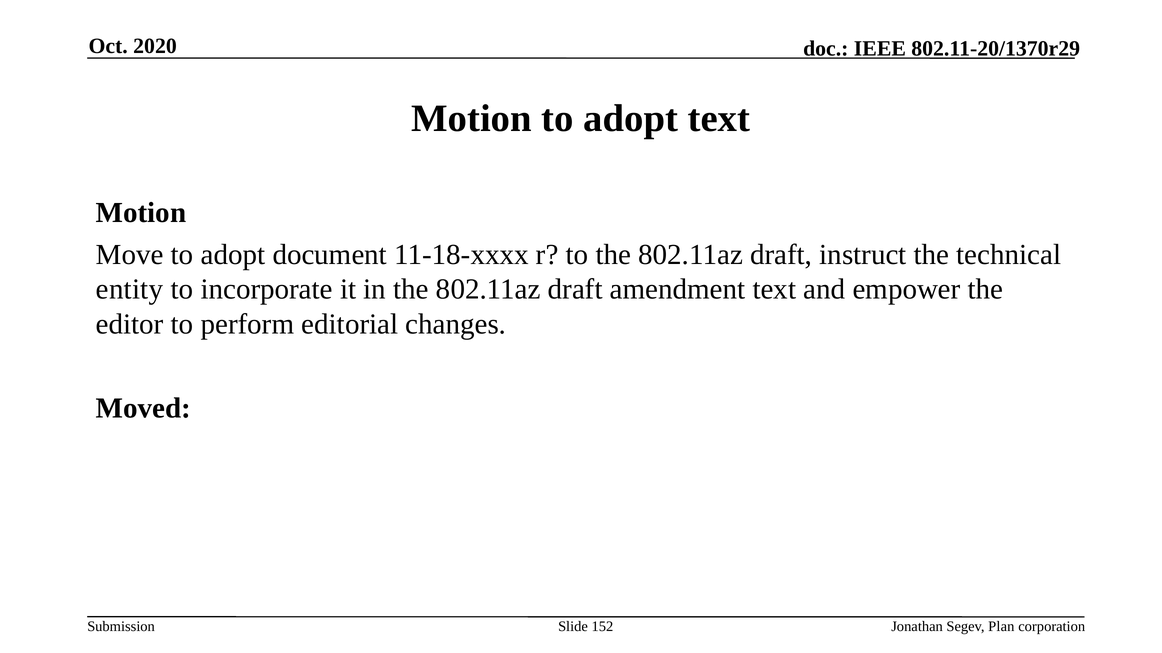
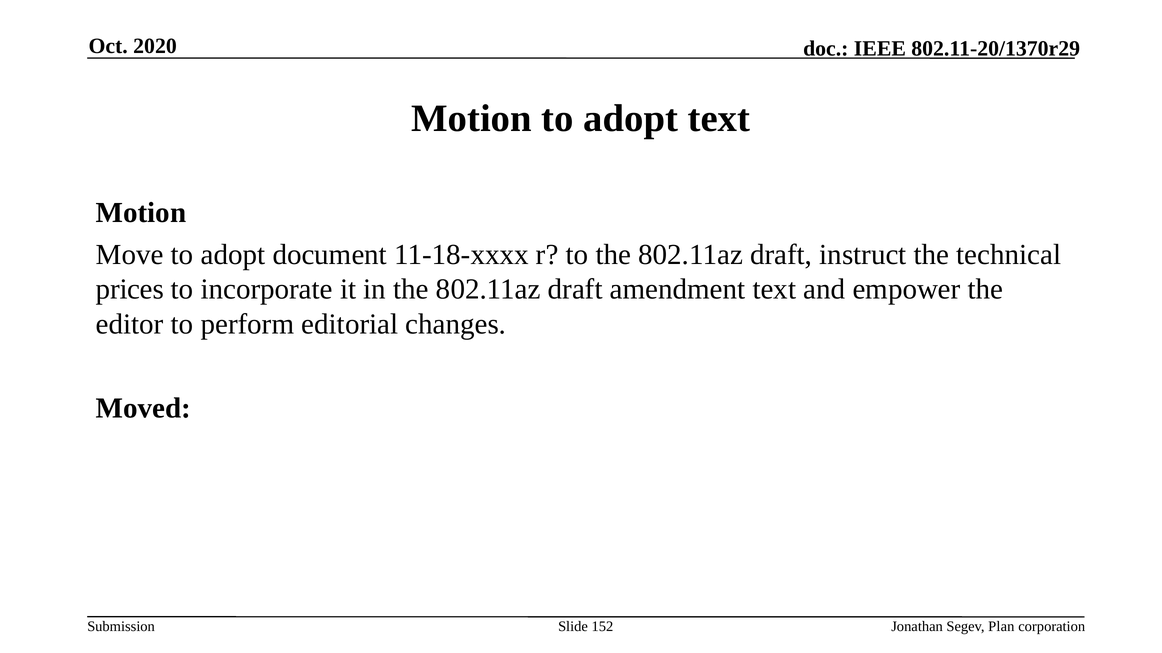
entity: entity -> prices
